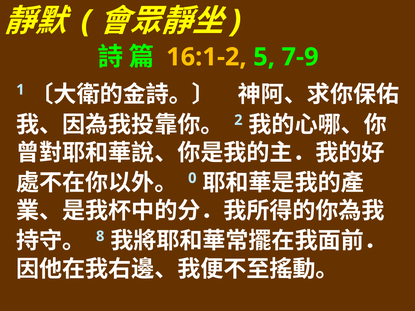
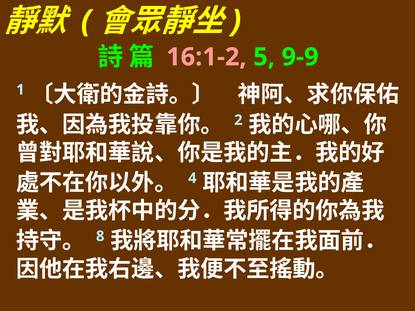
16:1-2 colour: yellow -> pink
7-9: 7-9 -> 9-9
0: 0 -> 4
